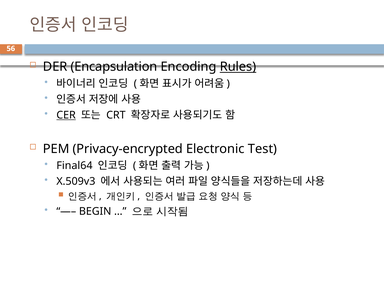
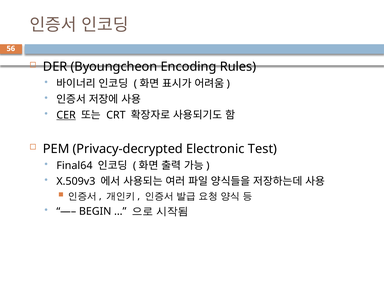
Encapsulation: Encapsulation -> Byoungcheon
Rules underline: present -> none
Privacy-encrypted: Privacy-encrypted -> Privacy-decrypted
